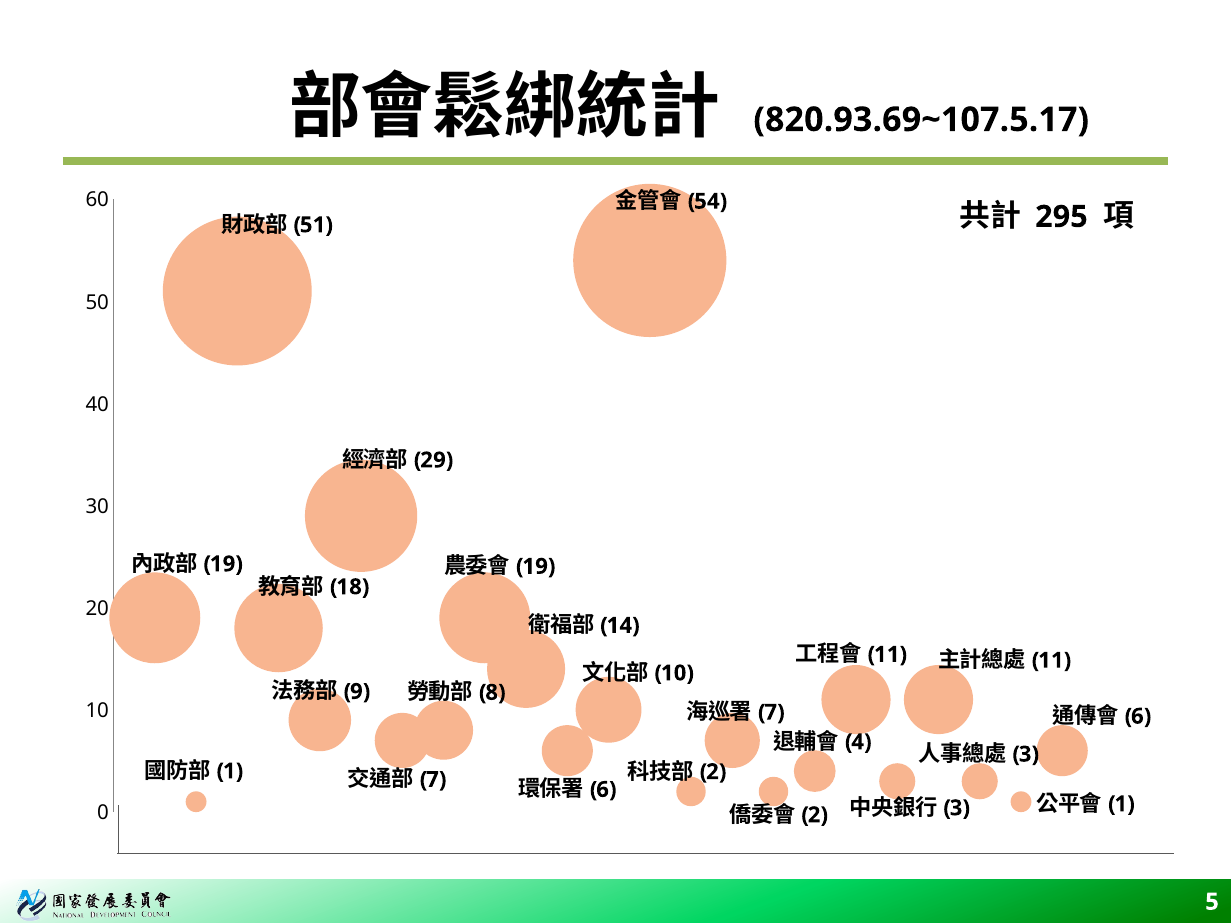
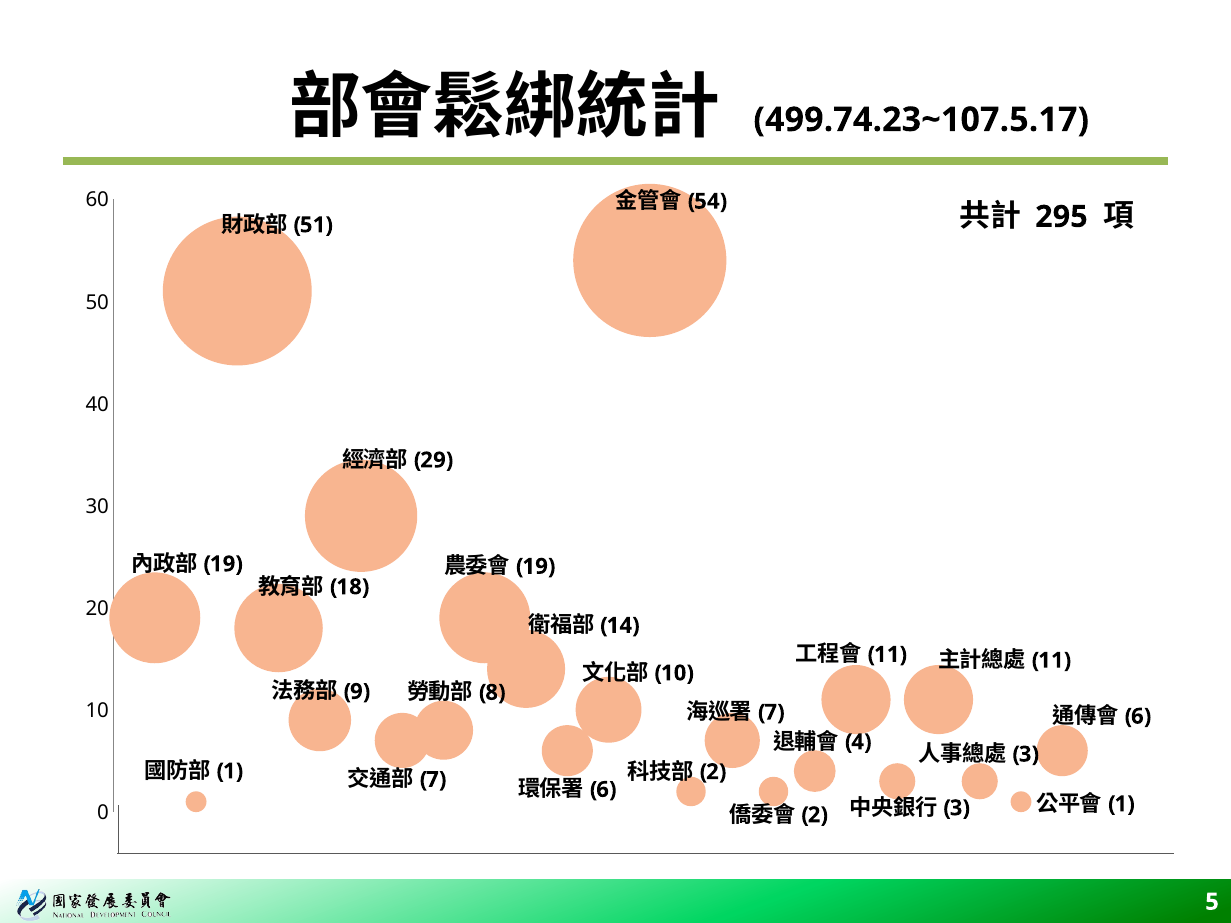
820.93.69~107.5.17: 820.93.69~107.5.17 -> 499.74.23~107.5.17
